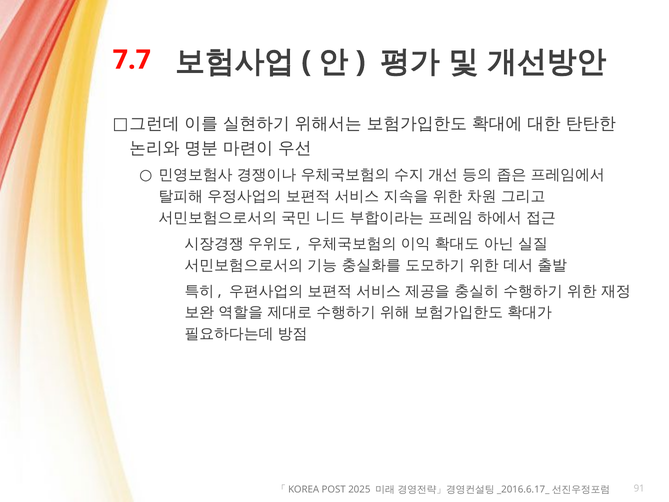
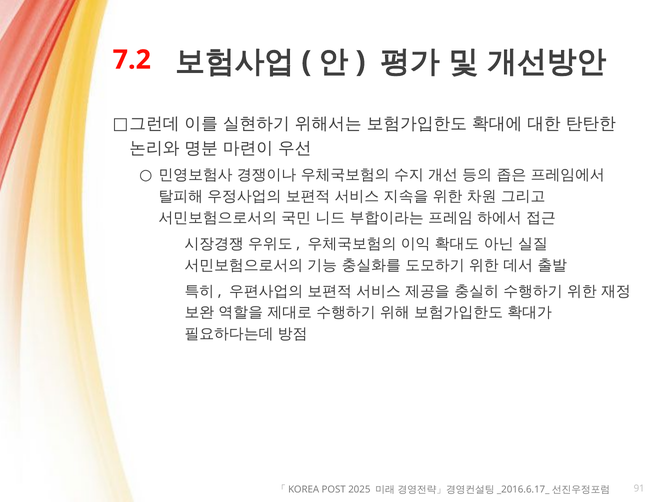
7.7: 7.7 -> 7.2
